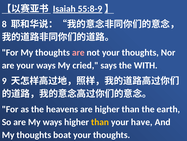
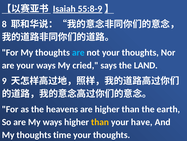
are at (78, 52) colour: pink -> light blue
WITH: WITH -> LAND
boat: boat -> time
